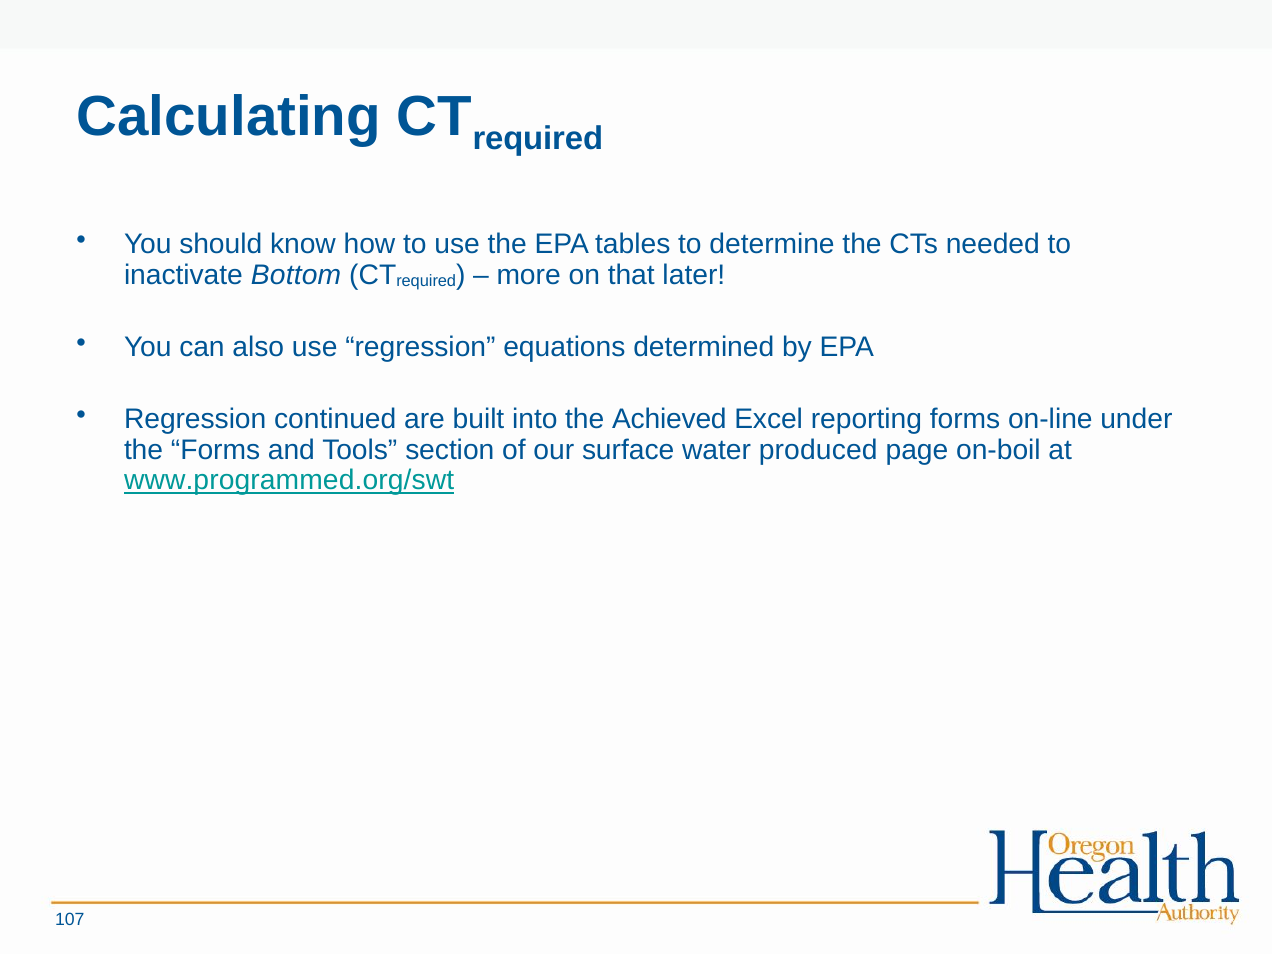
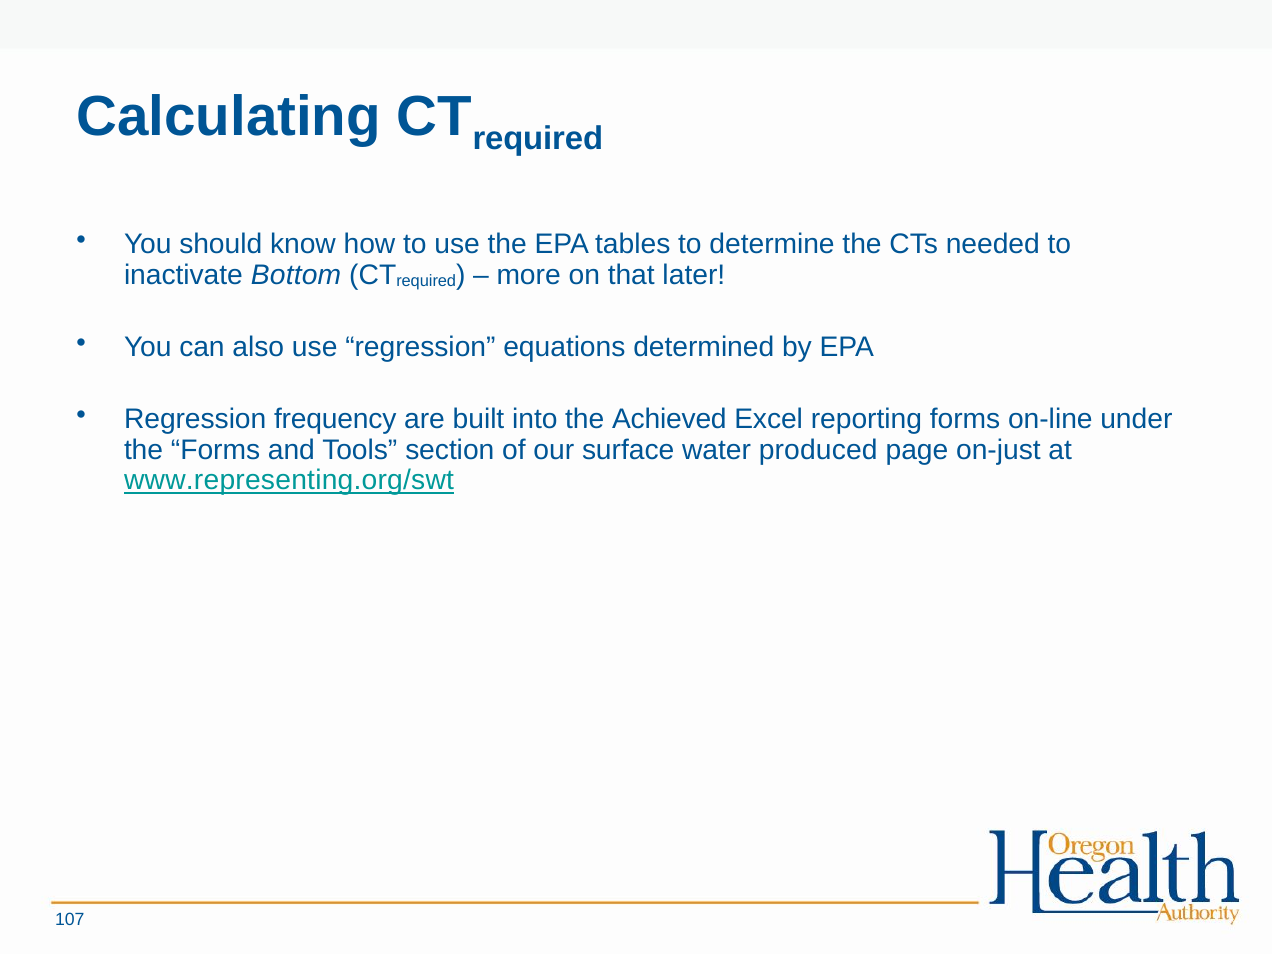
continued: continued -> frequency
on-boil: on-boil -> on-just
www.programmed.org/swt: www.programmed.org/swt -> www.representing.org/swt
